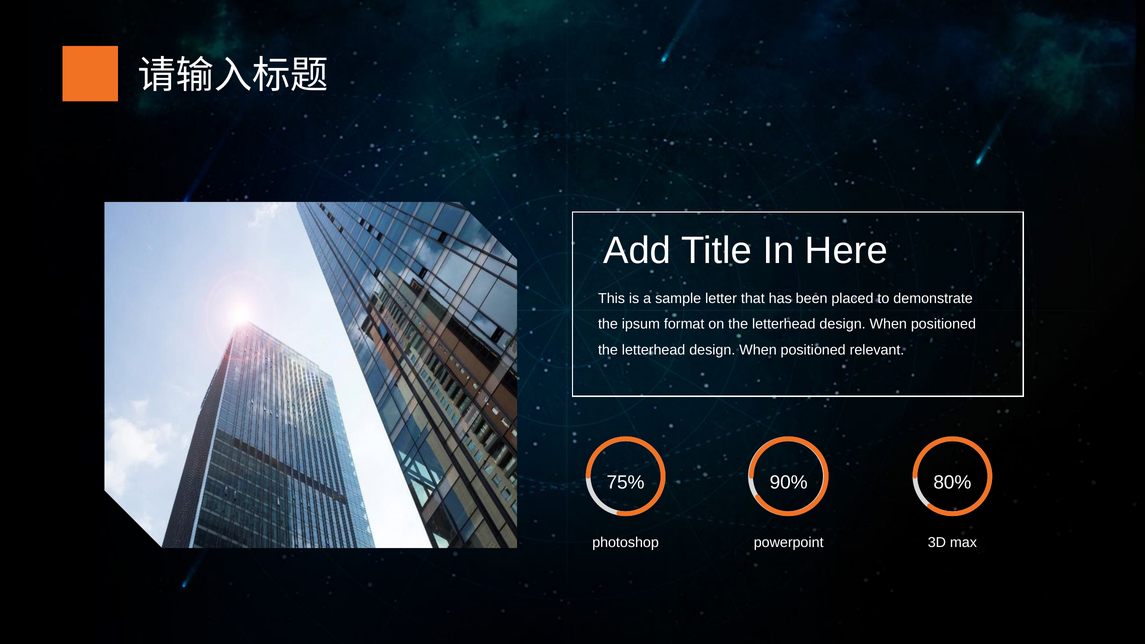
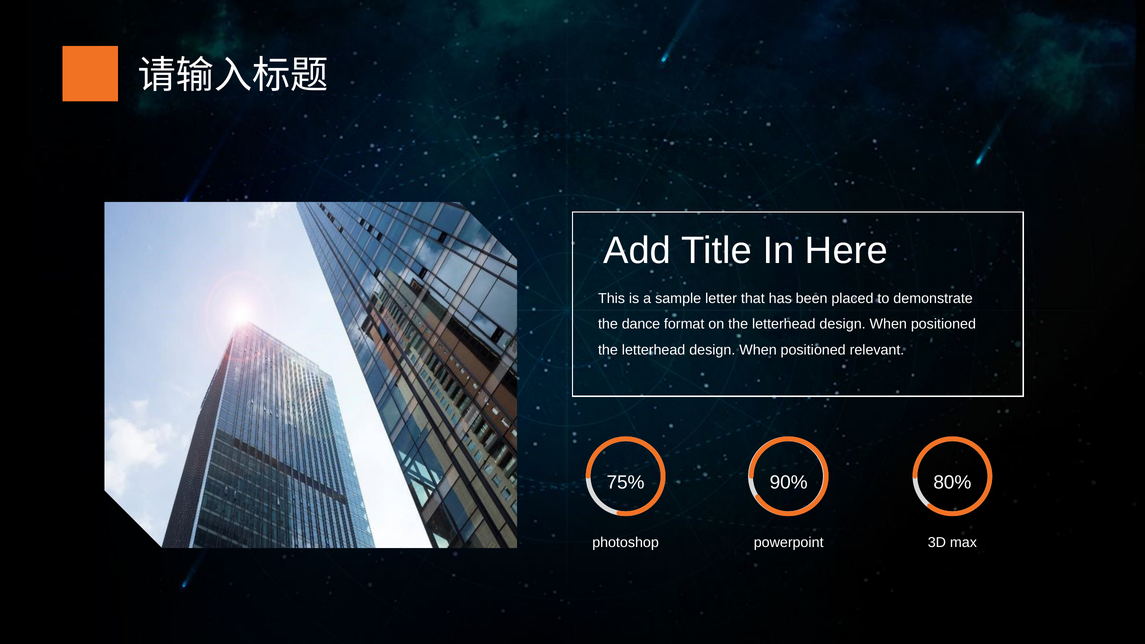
ipsum: ipsum -> dance
